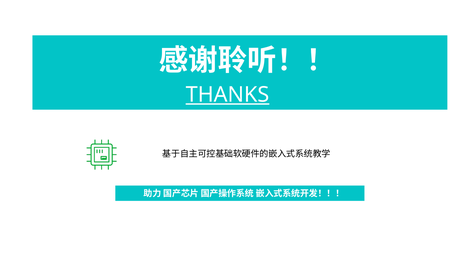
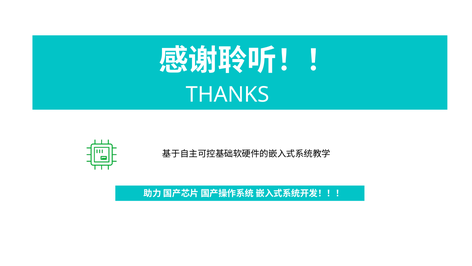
THANKS underline: present -> none
